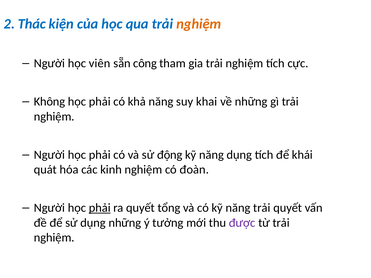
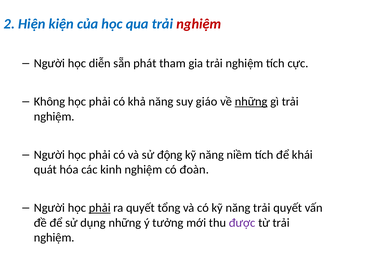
Thác: Thác -> Hiện
nghiệm at (199, 24) colour: orange -> red
viên: viên -> diễn
công: công -> phát
khai: khai -> giáo
những at (251, 102) underline: none -> present
năng dụng: dụng -> niềm
